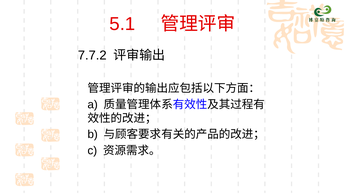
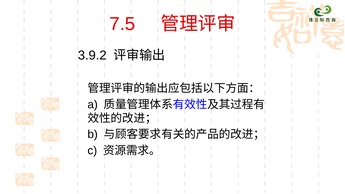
5.1: 5.1 -> 7.5
7.7.2: 7.7.2 -> 3.9.2
